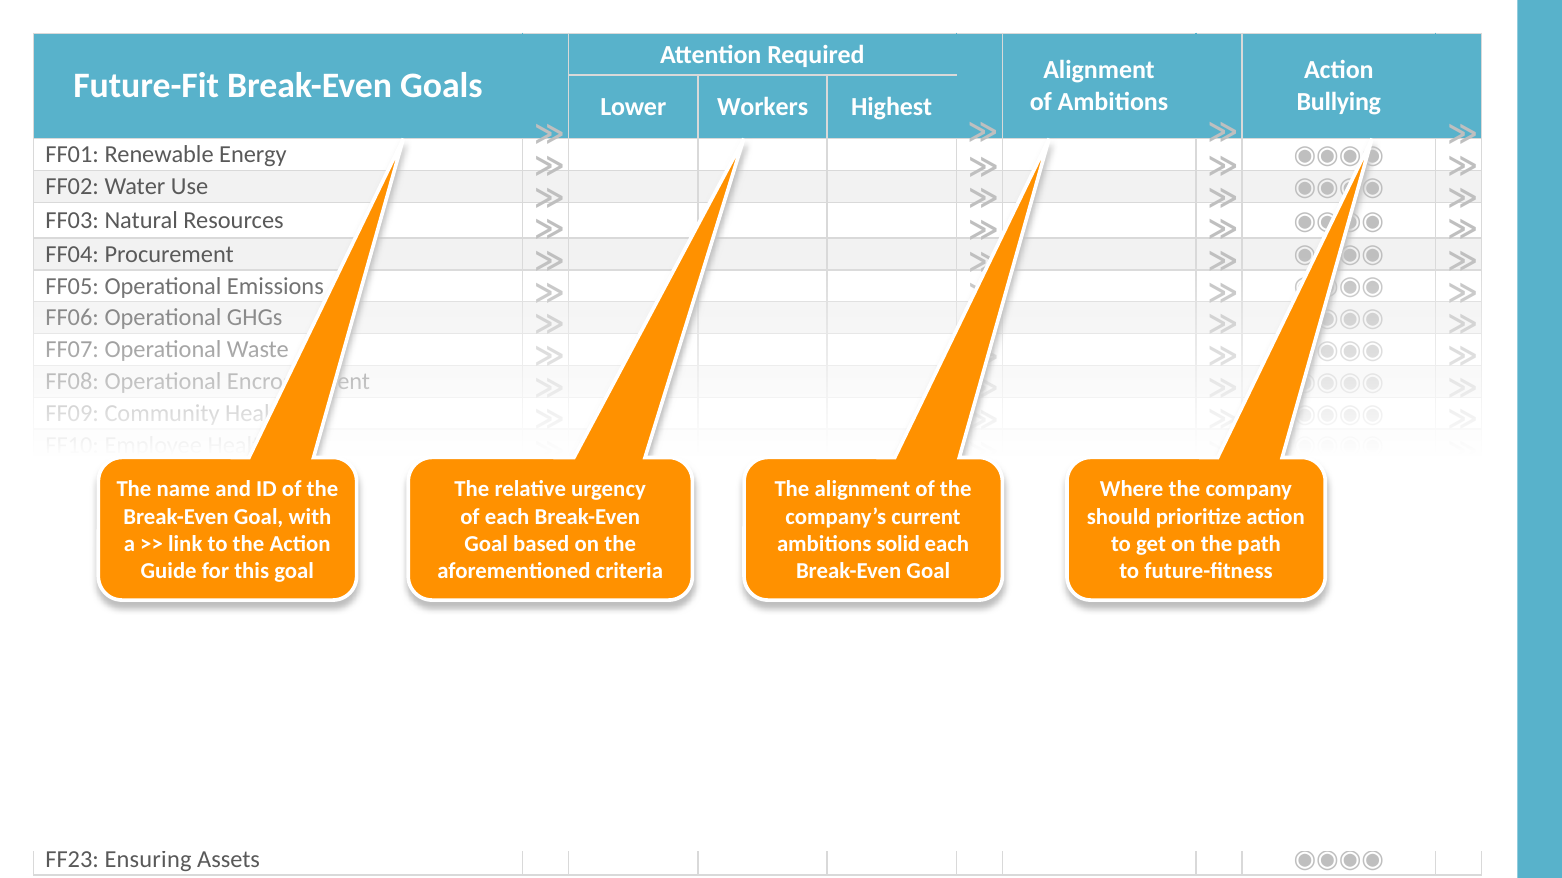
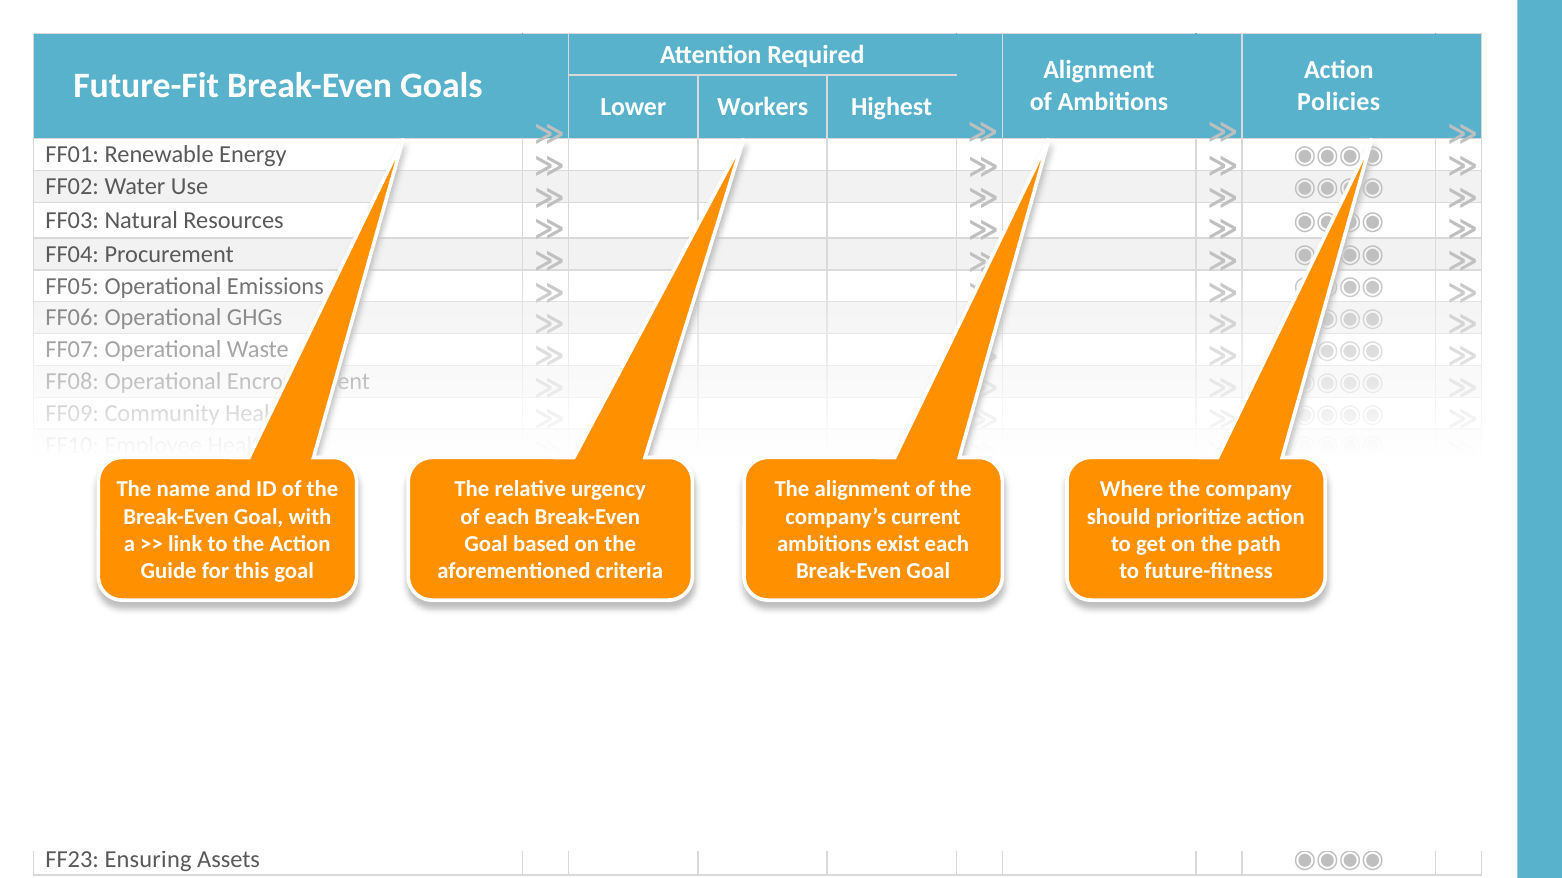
Bullying: Bullying -> Policies
solid: solid -> exist
